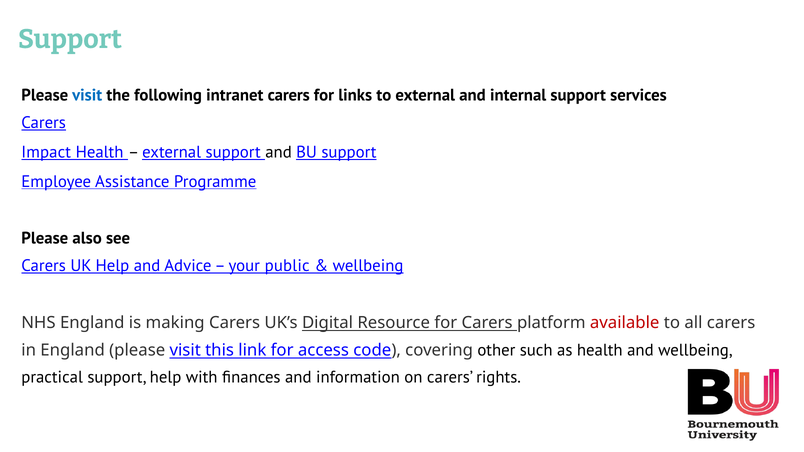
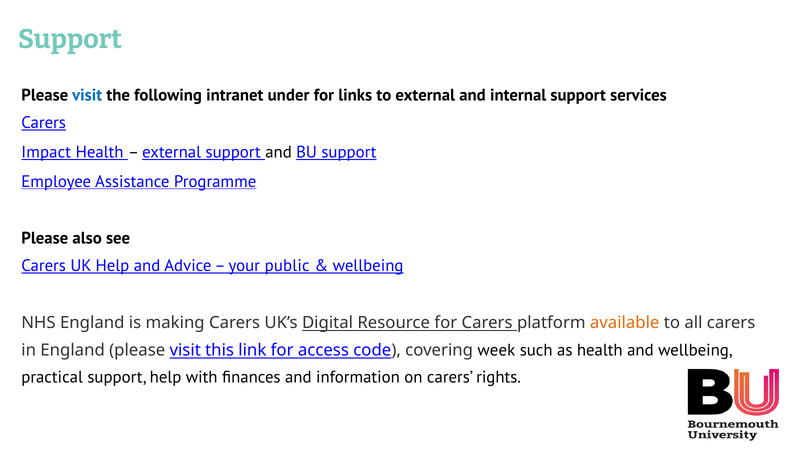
intranet carers: carers -> under
available colour: red -> orange
other: other -> week
